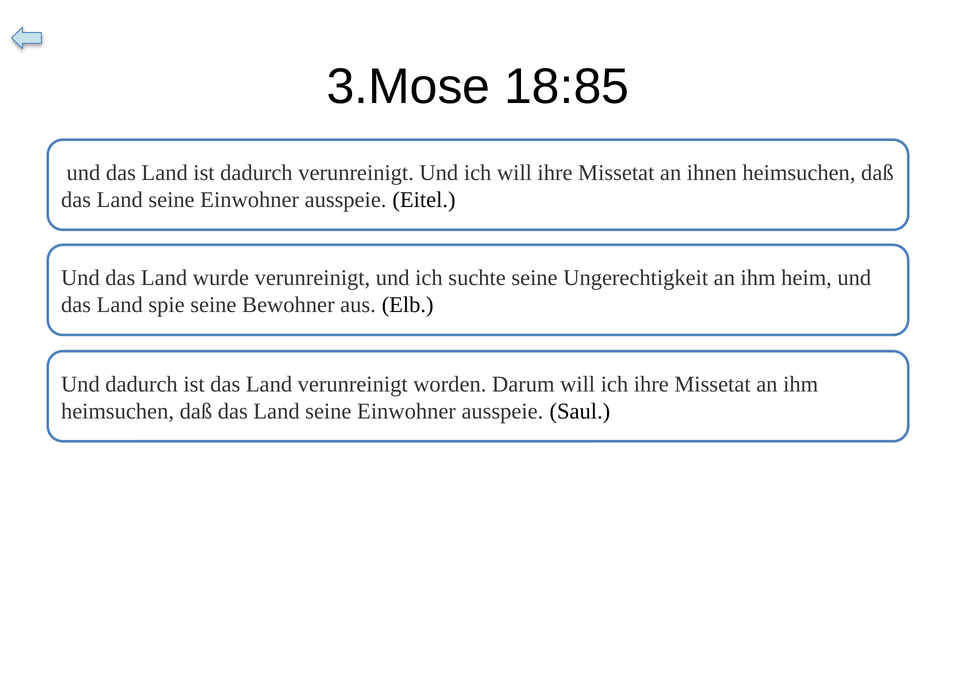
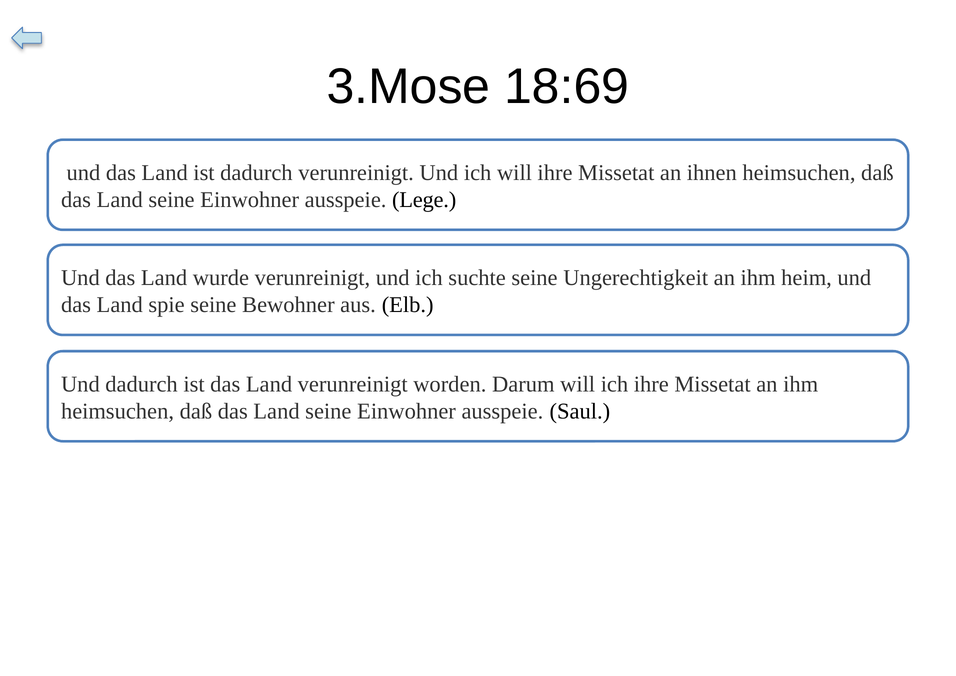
18:85: 18:85 -> 18:69
Eitel: Eitel -> Lege
